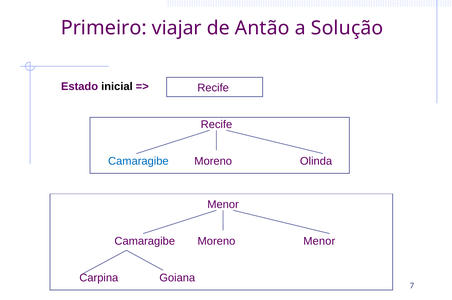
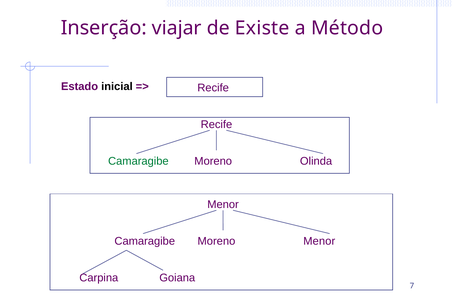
Primeiro: Primeiro -> Inserção
Antão: Antão -> Existe
Solução: Solução -> Método
Camaragibe at (138, 161) colour: blue -> green
